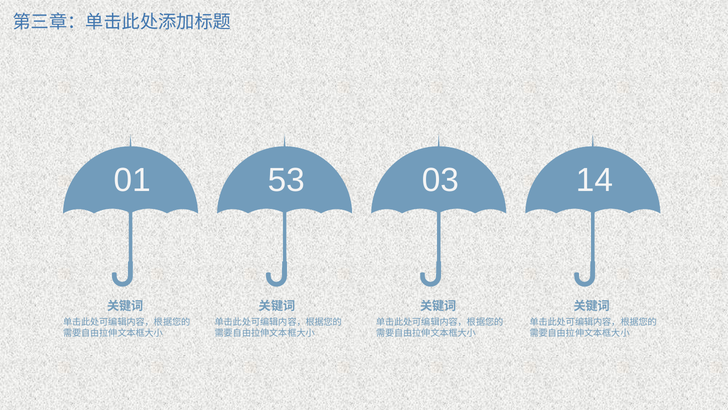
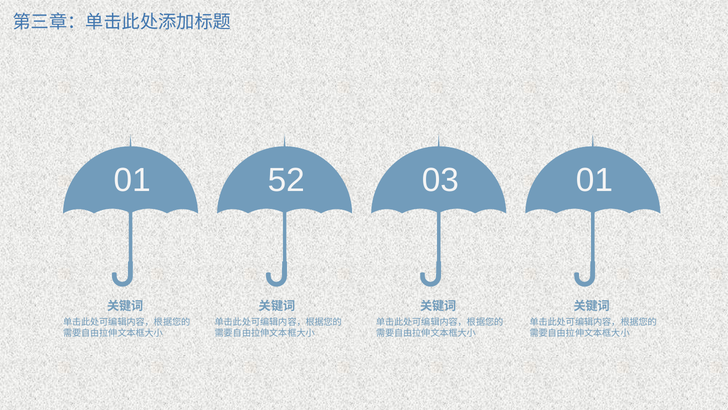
53: 53 -> 52
03 14: 14 -> 01
